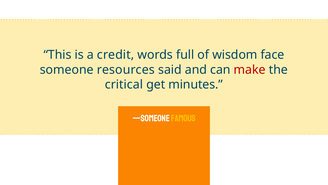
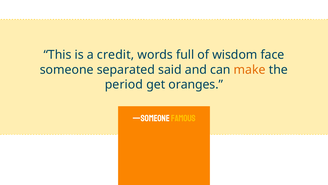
resources: resources -> separated
make colour: red -> orange
critical: critical -> period
minutes: minutes -> oranges
